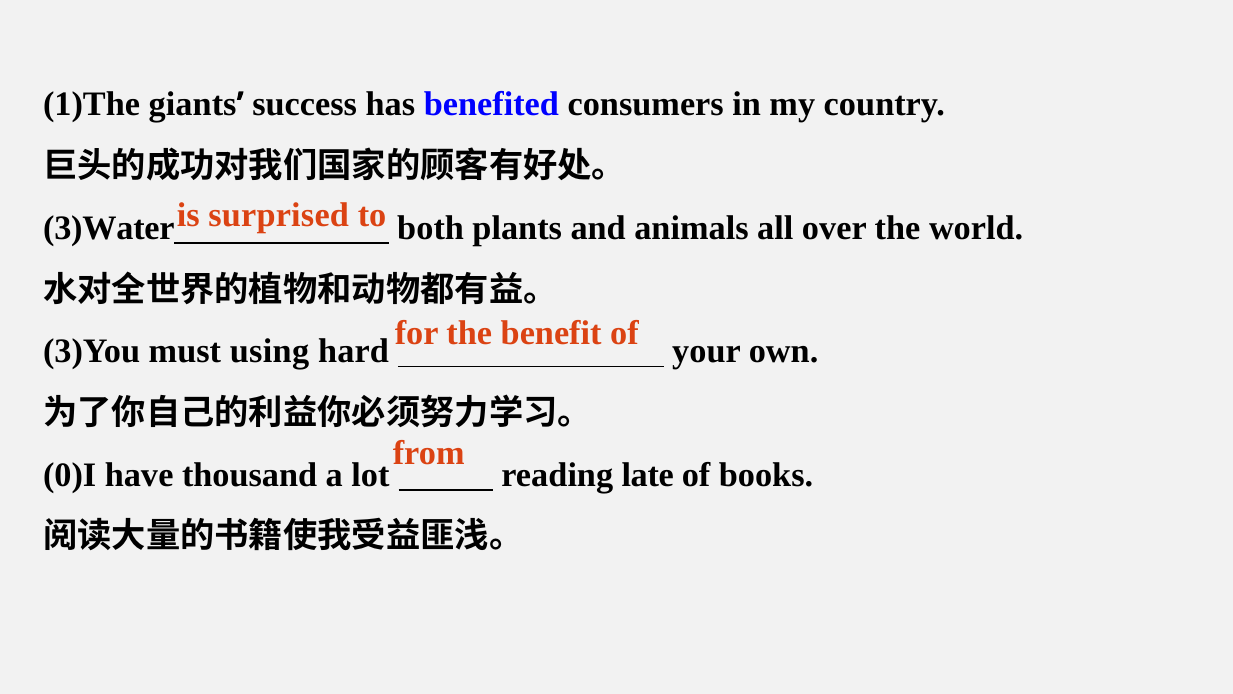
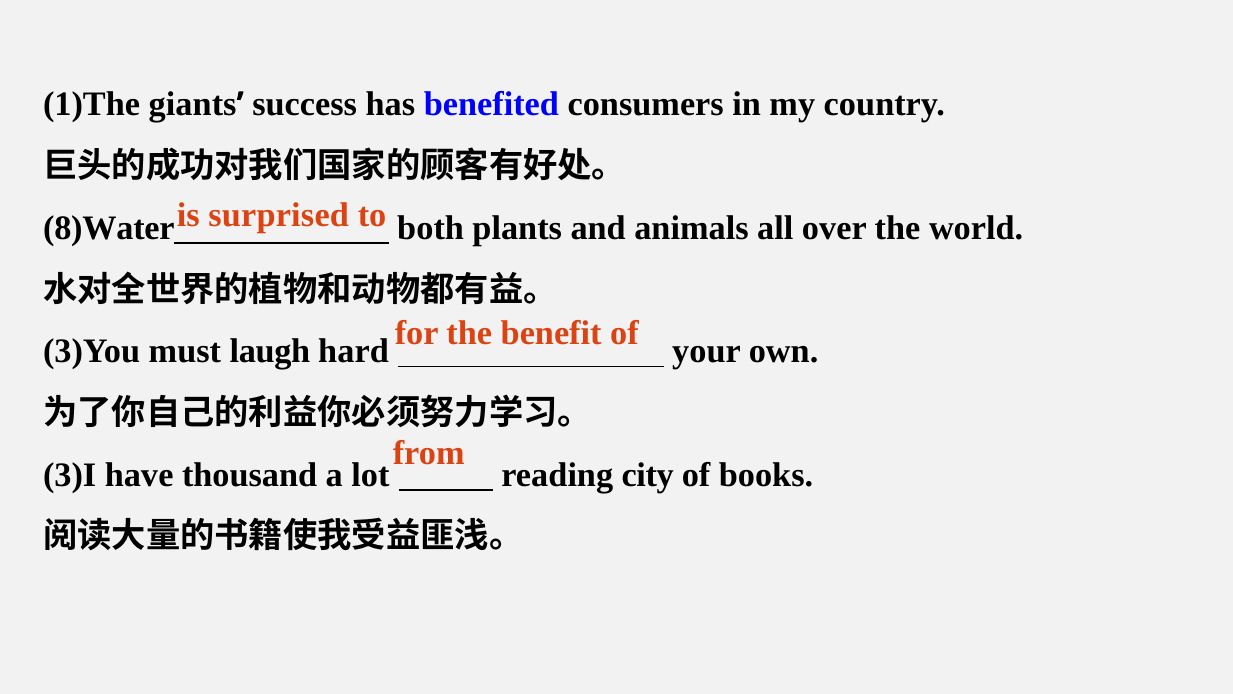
3)Water: 3)Water -> 8)Water
using: using -> laugh
0)I: 0)I -> 3)I
late: late -> city
